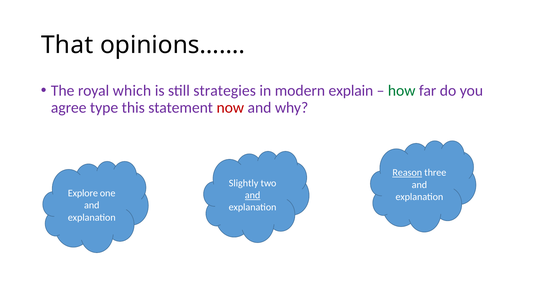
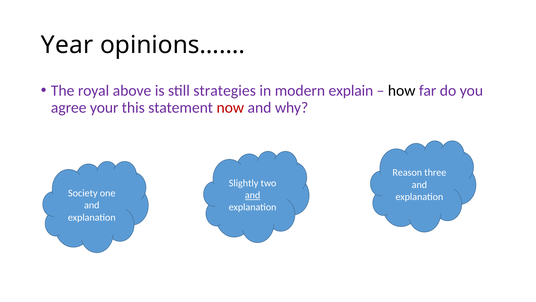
That: That -> Year
which: which -> above
how colour: green -> black
type: type -> your
Reason underline: present -> none
Explore: Explore -> Society
